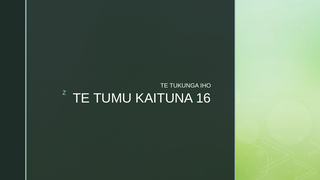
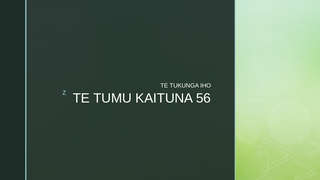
16: 16 -> 56
